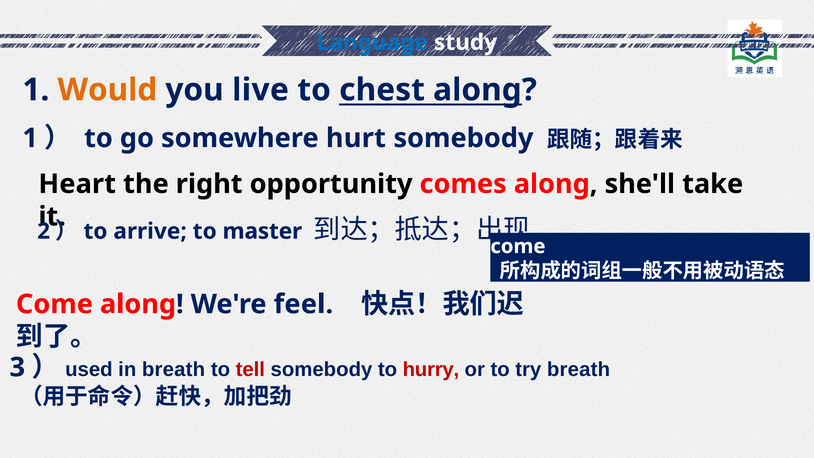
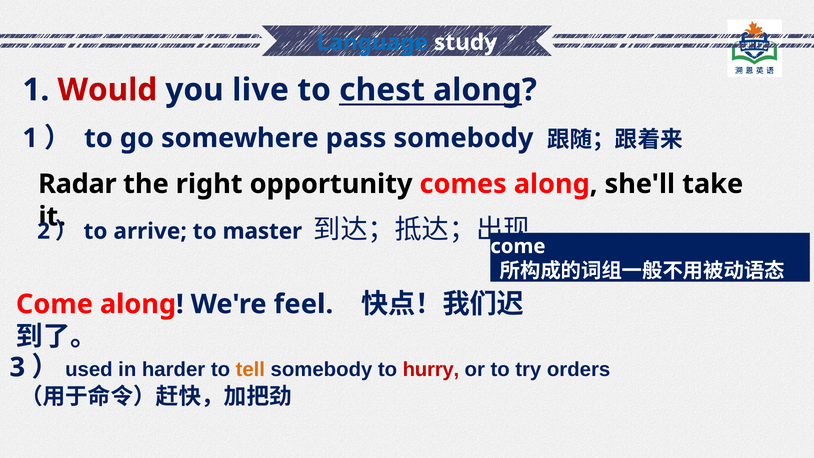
Would colour: orange -> red
hurt: hurt -> pass
Heart: Heart -> Radar
in breath: breath -> harder
tell colour: red -> orange
try breath: breath -> orders
